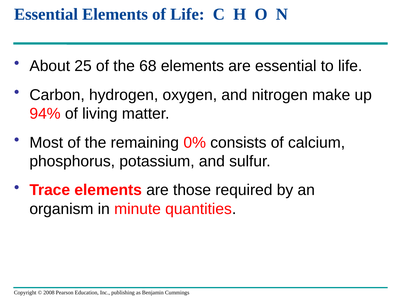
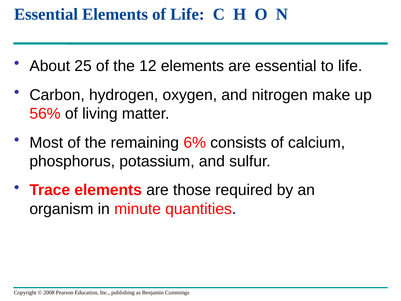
68: 68 -> 12
94%: 94% -> 56%
0%: 0% -> 6%
